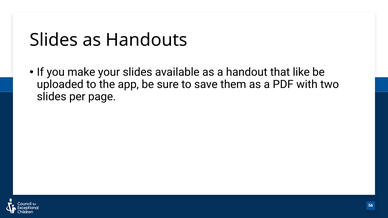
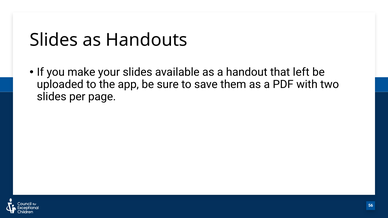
like: like -> left
